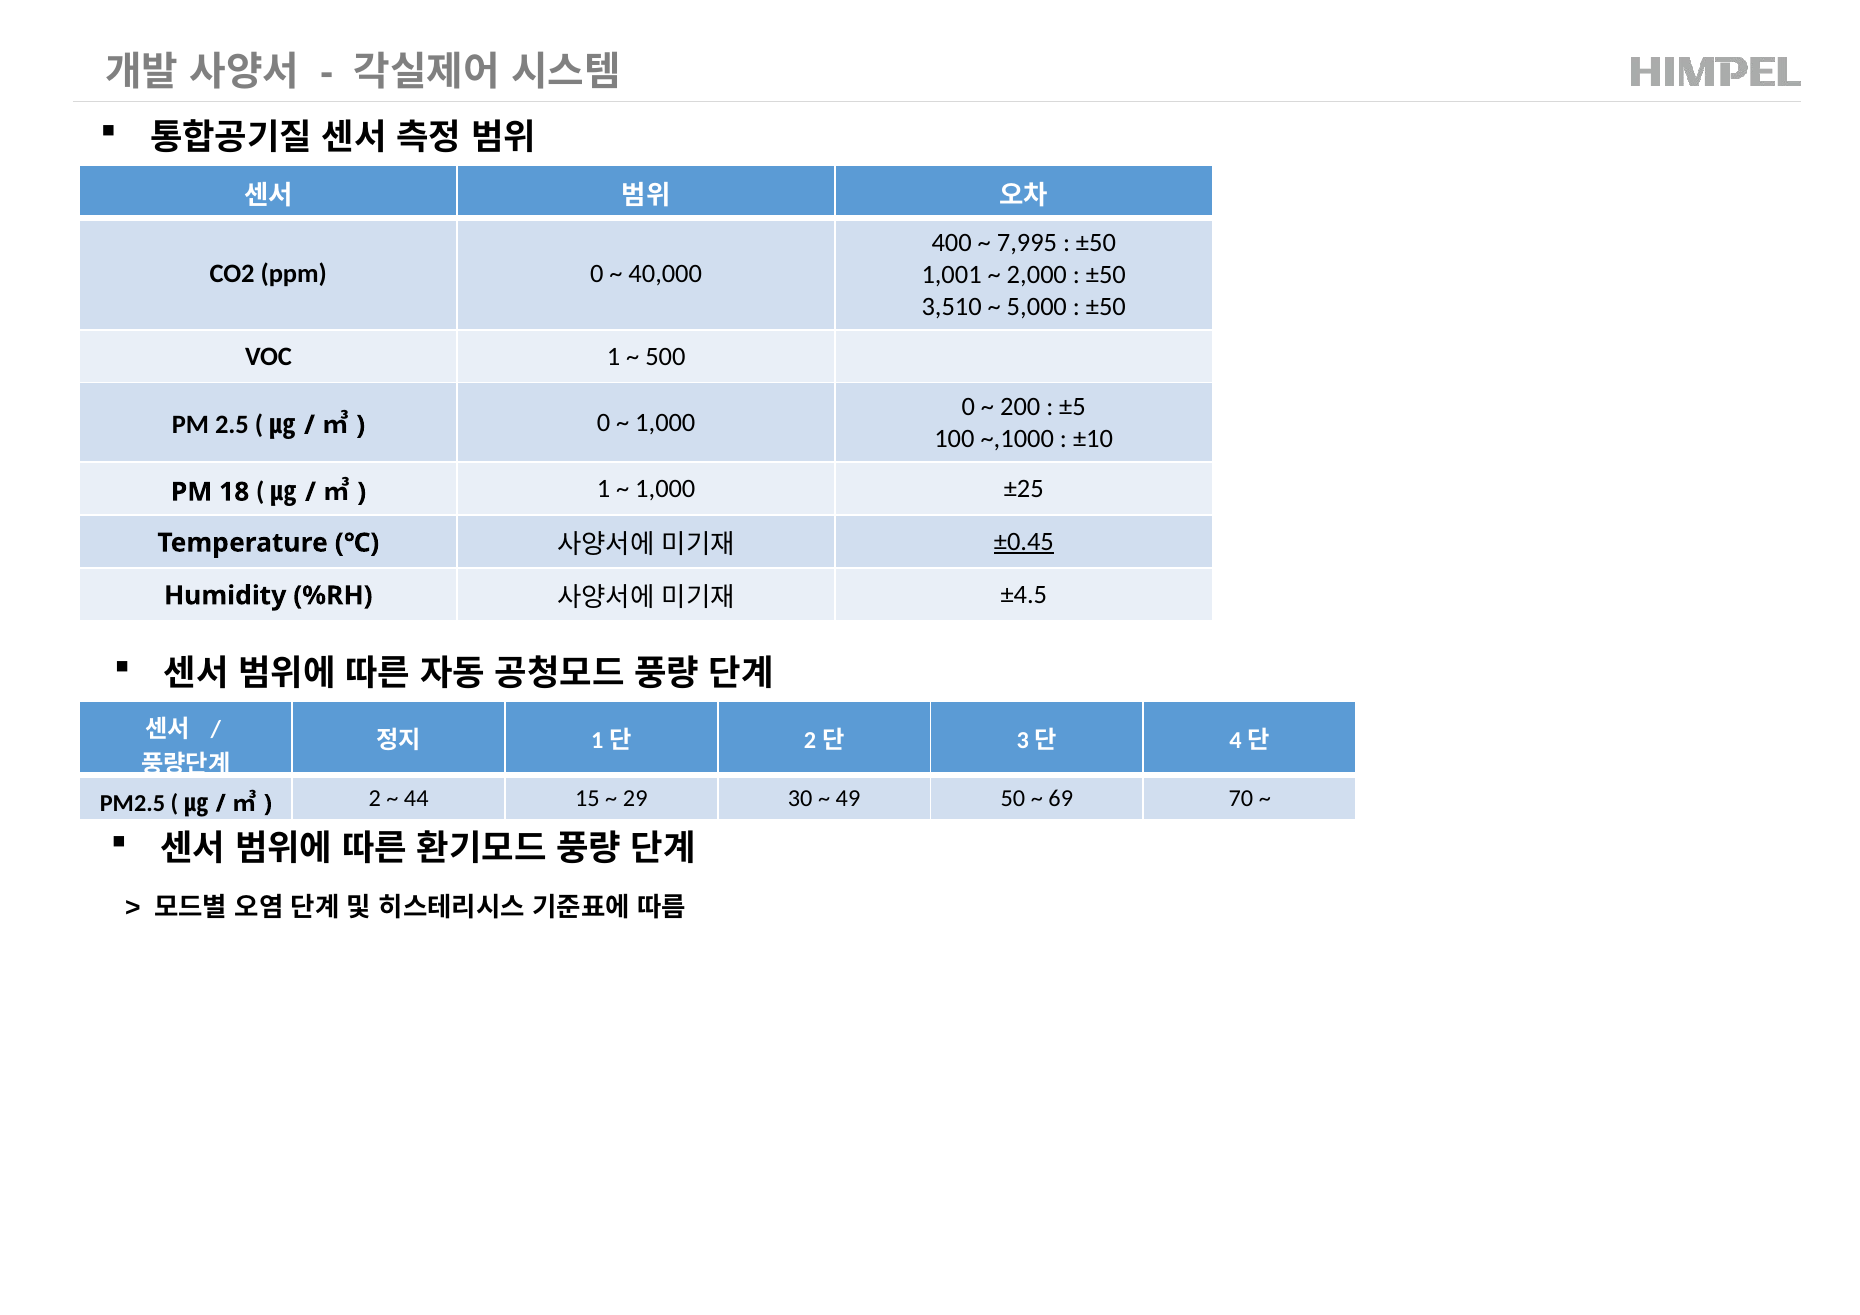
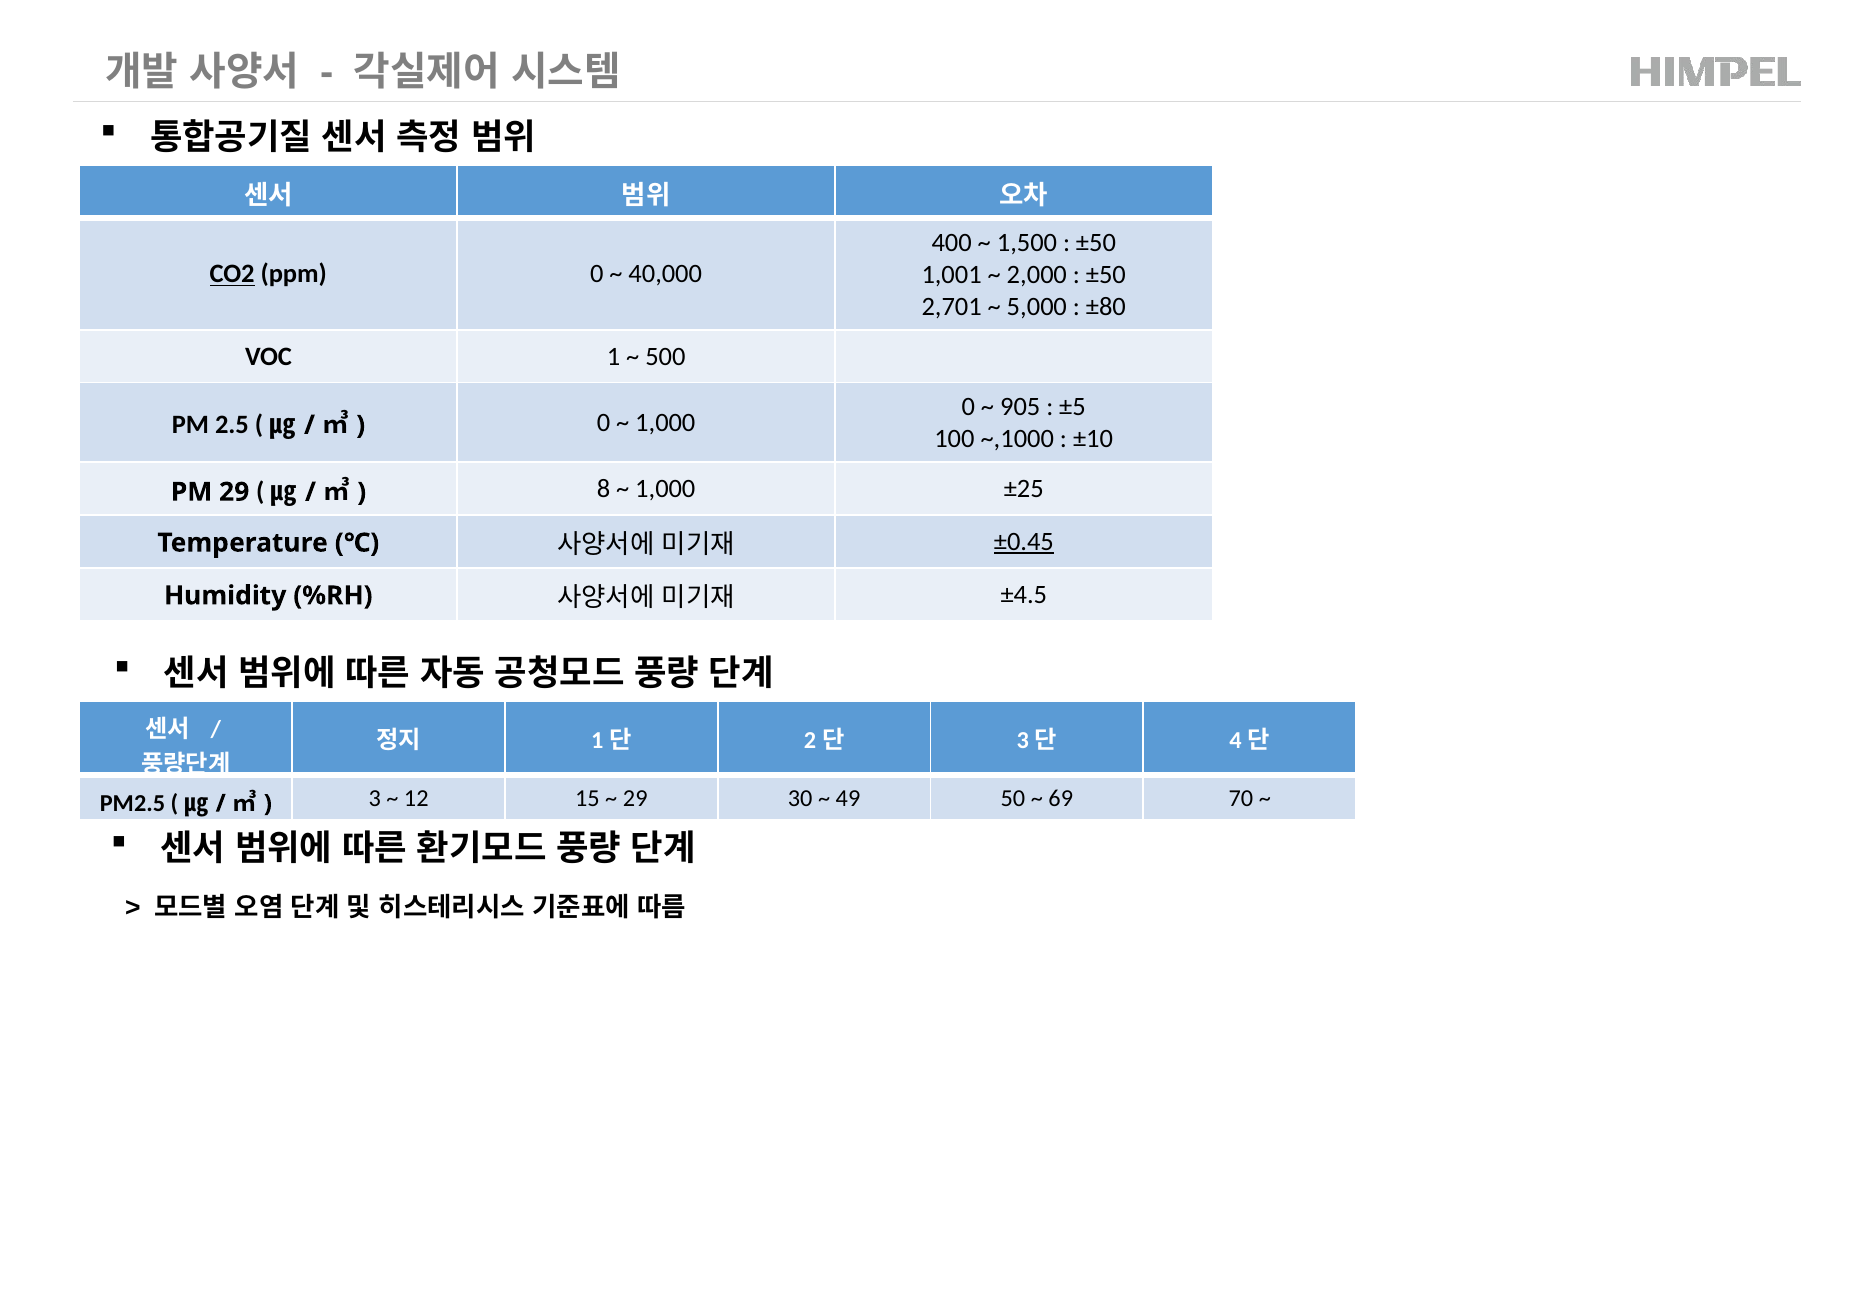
7,995: 7,995 -> 1,500
CO2 underline: none -> present
3,510: 3,510 -> 2,701
±50 at (1106, 307): ±50 -> ±80
200: 200 -> 905
PM 18: 18 -> 29
1 at (603, 489): 1 -> 8
2: 2 -> 3
44: 44 -> 12
